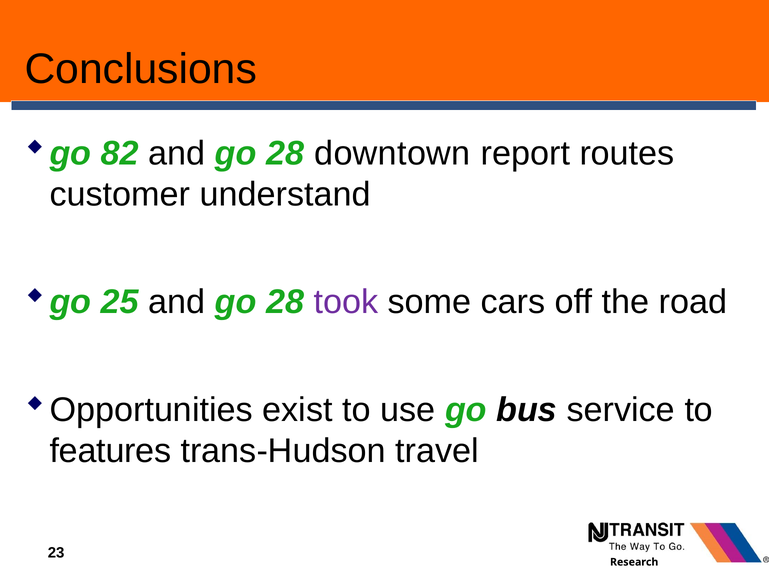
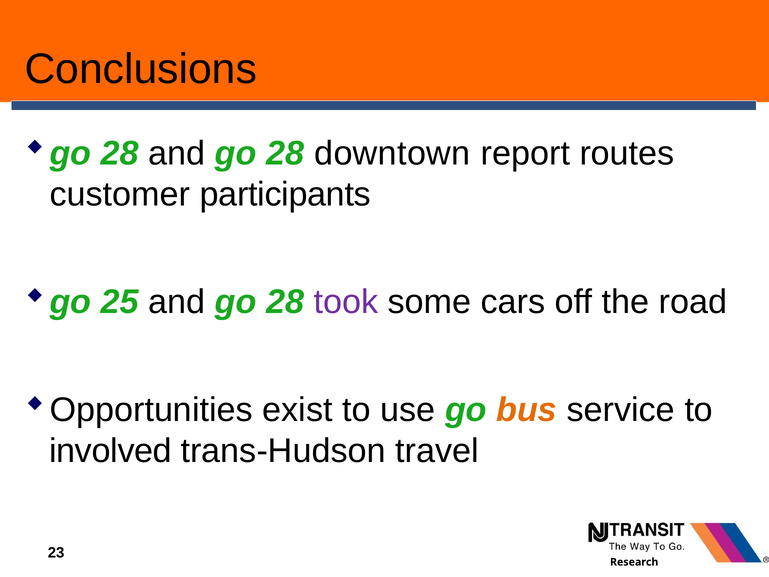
82 at (120, 153): 82 -> 28
understand: understand -> participants
bus colour: black -> orange
features: features -> involved
